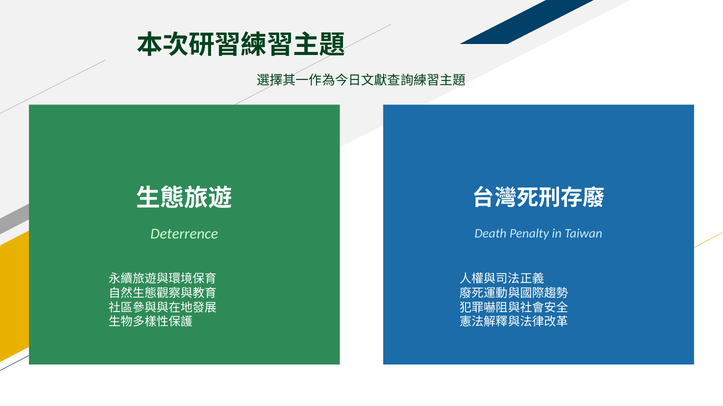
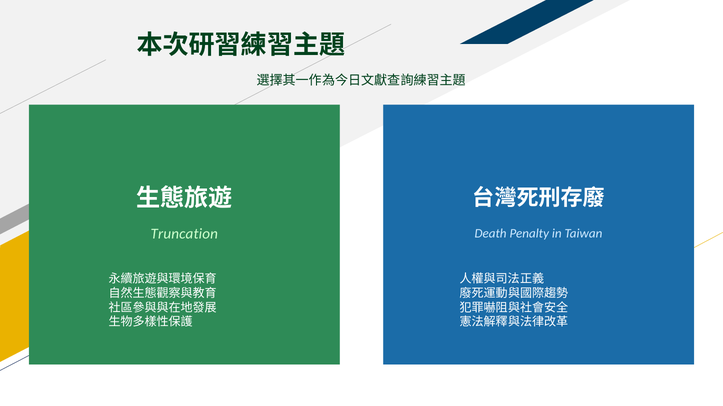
Deterrence: Deterrence -> Truncation
